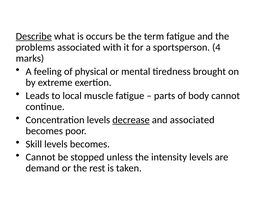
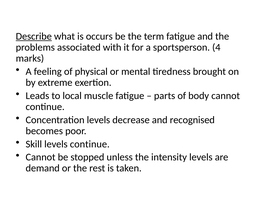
decrease underline: present -> none
and associated: associated -> recognised
levels becomes: becomes -> continue
